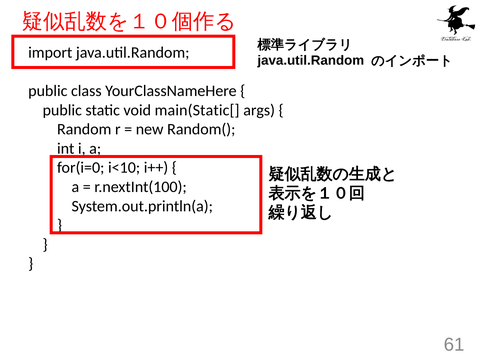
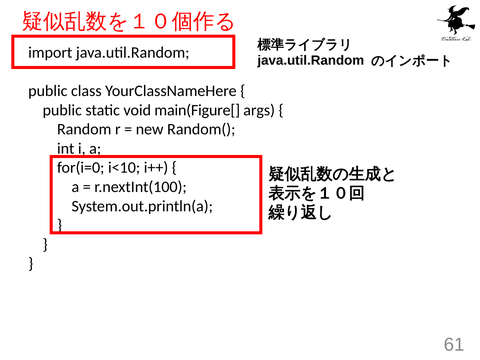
main(Static[: main(Static[ -> main(Figure[
